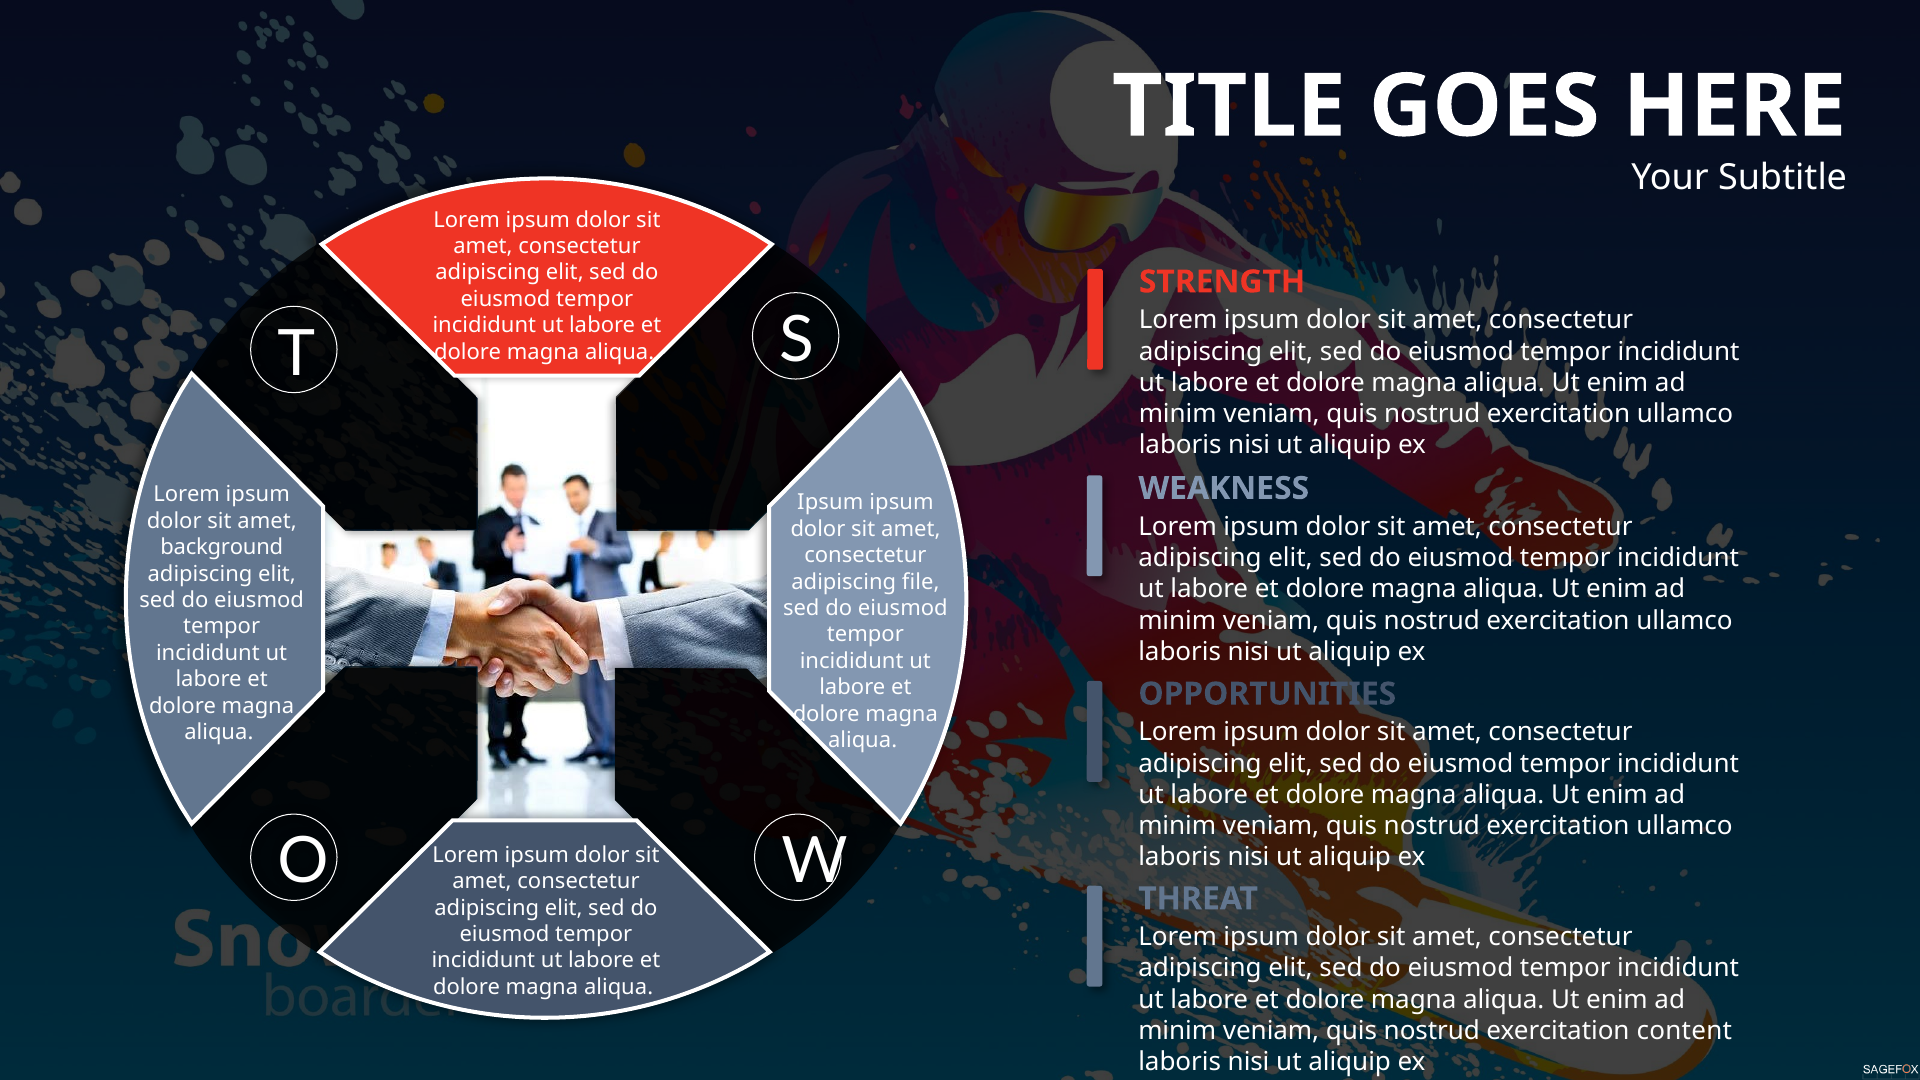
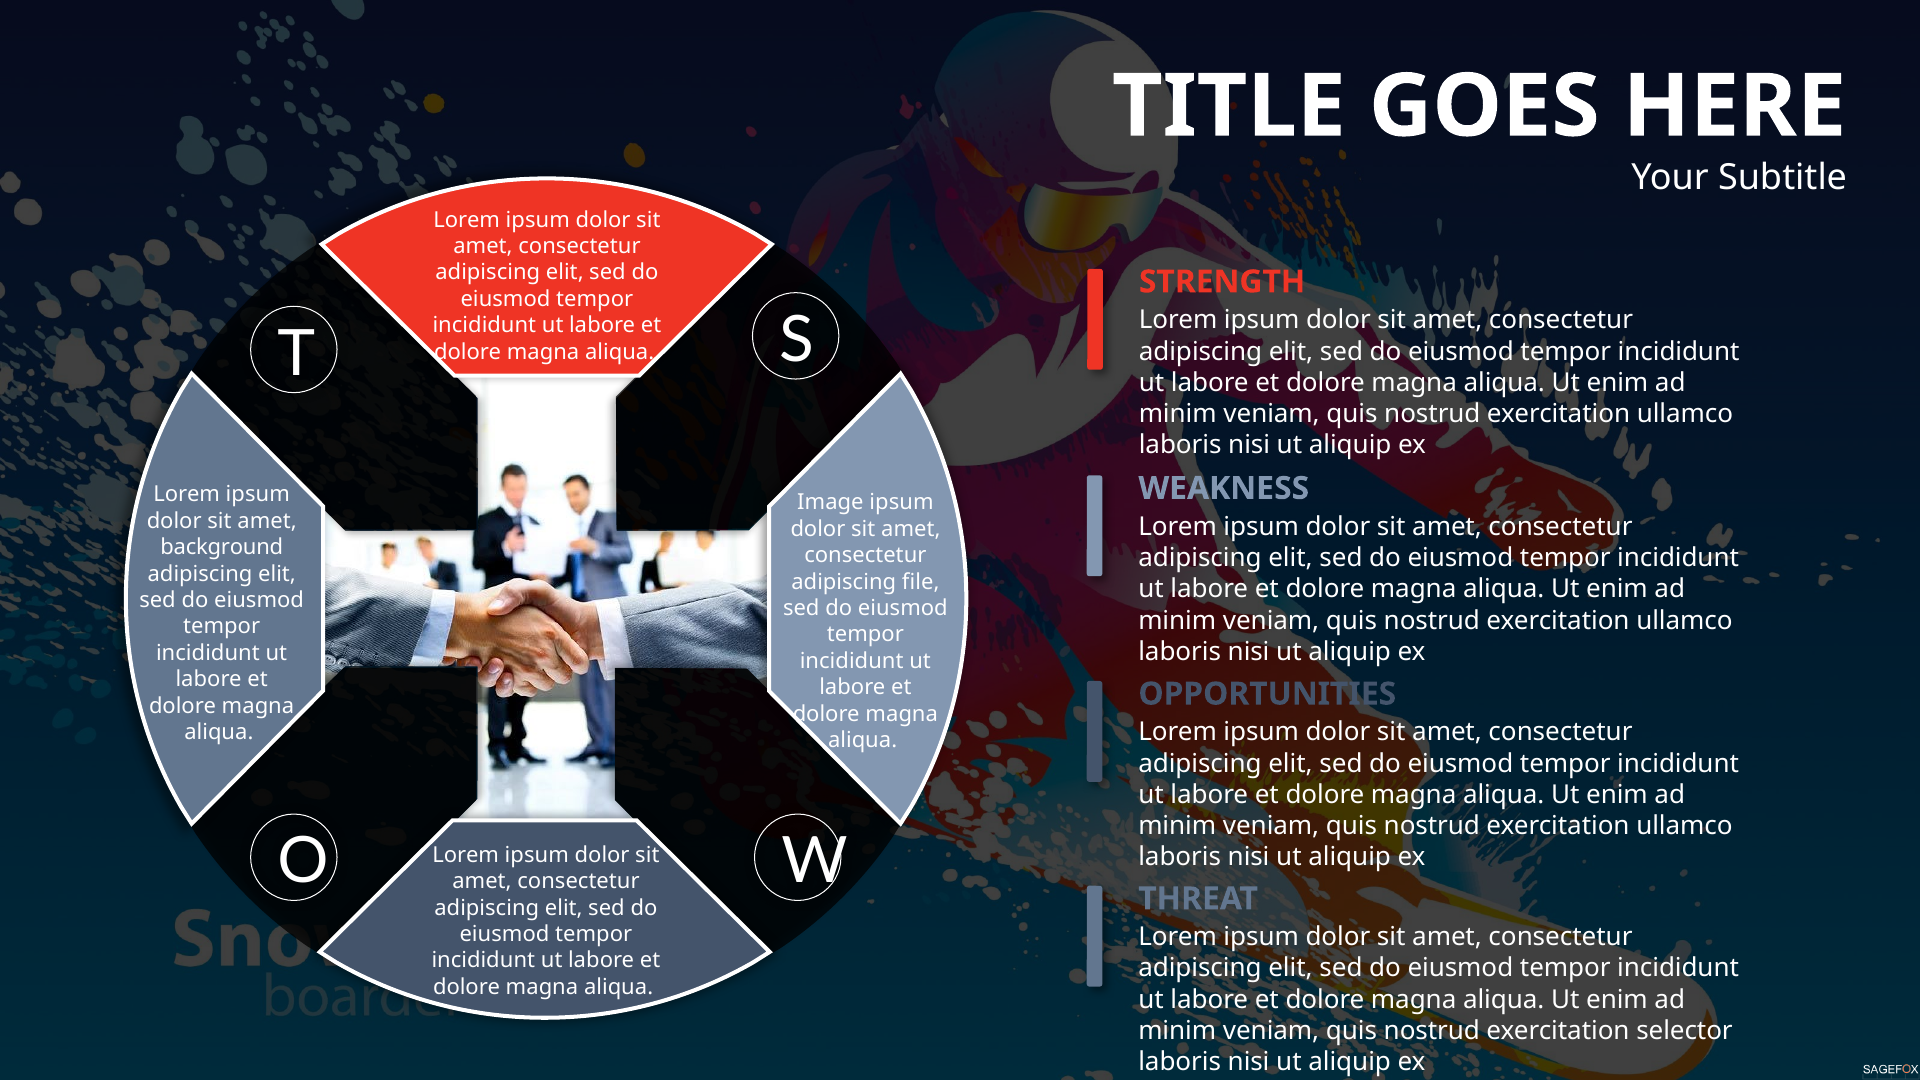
Ipsum at (830, 503): Ipsum -> Image
content: content -> selector
